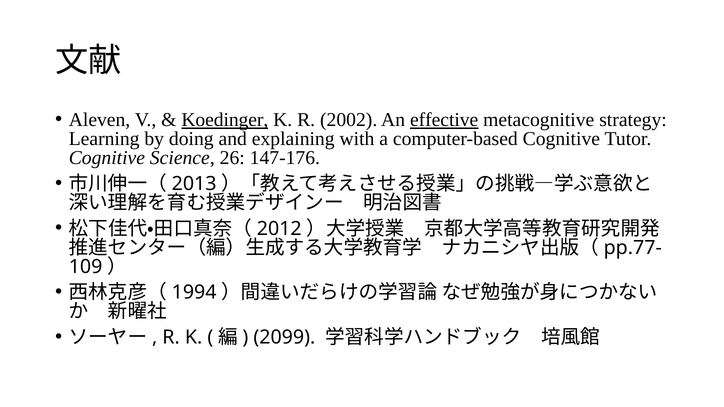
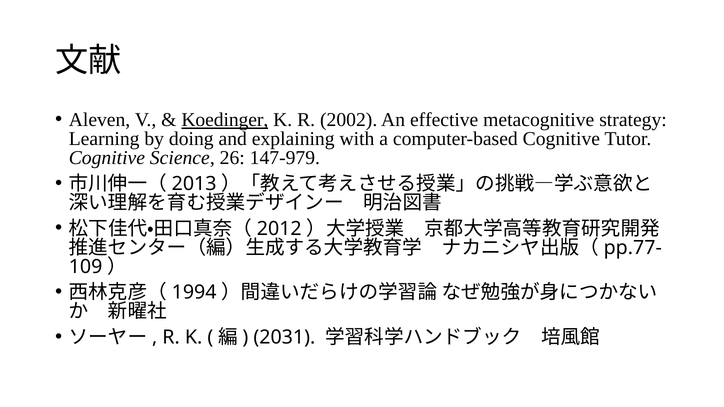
effective underline: present -> none
147-176: 147-176 -> 147-979
2099: 2099 -> 2031
